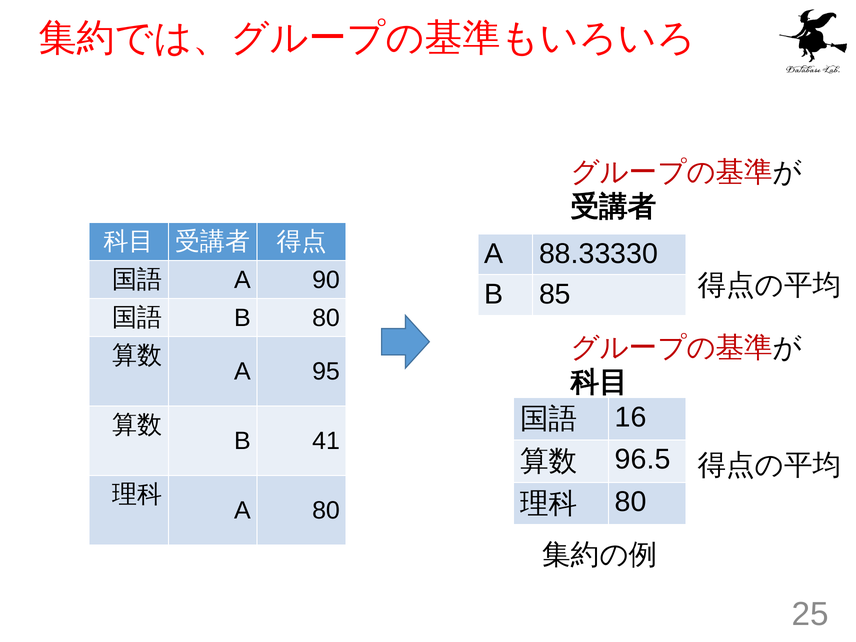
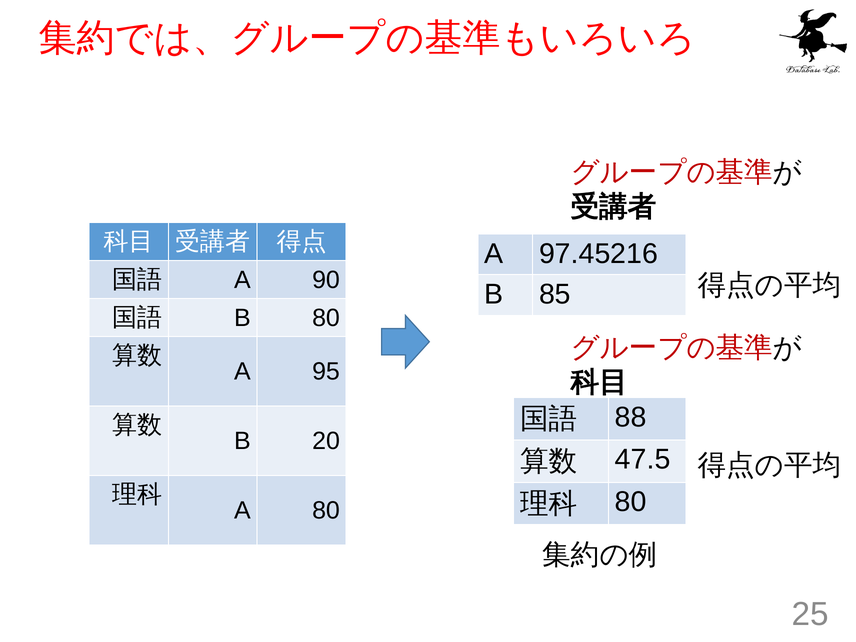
88.33330: 88.33330 -> 97.45216
16: 16 -> 88
41: 41 -> 20
96.5: 96.5 -> 47.5
